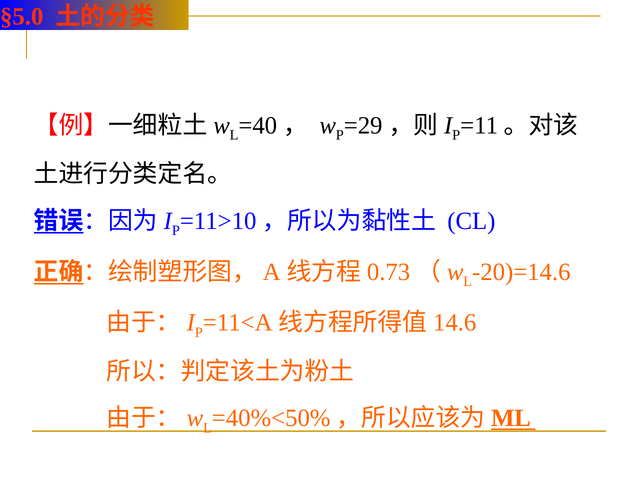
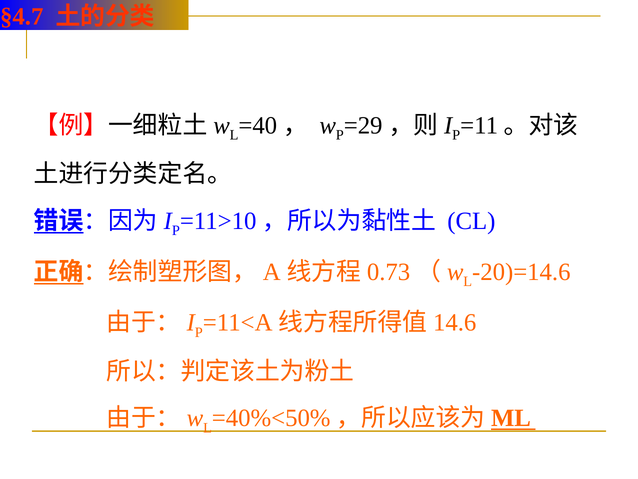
§5.0: §5.0 -> §4.7
